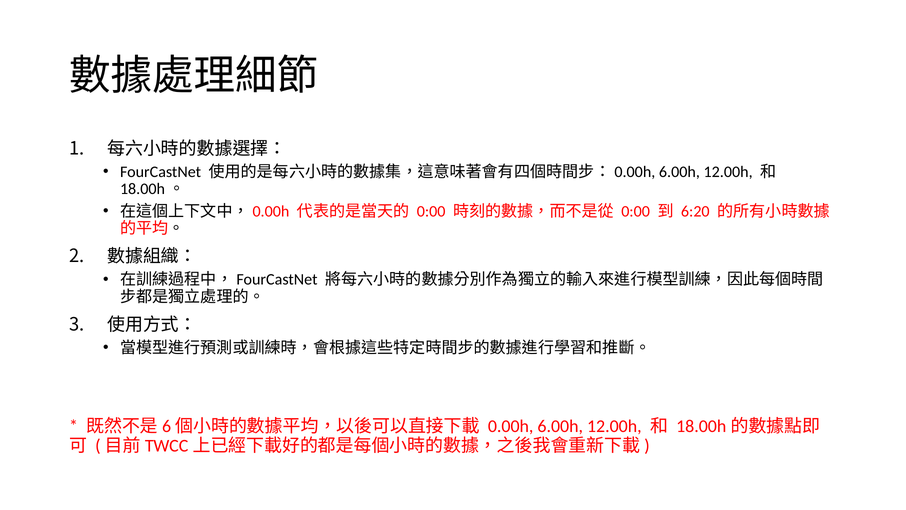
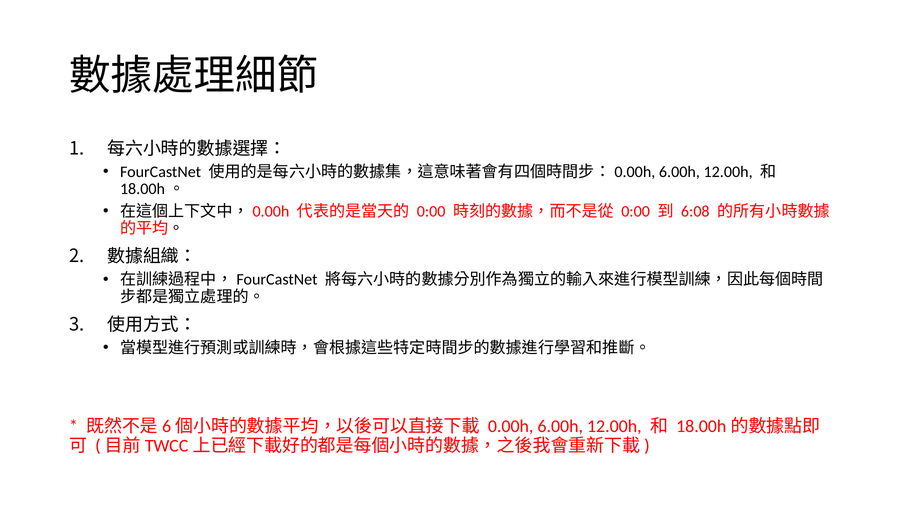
6:20: 6:20 -> 6:08
